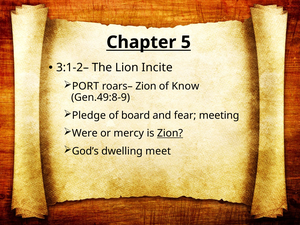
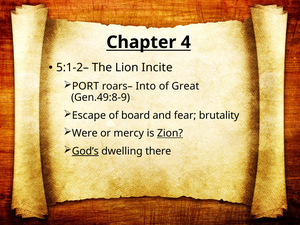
5: 5 -> 4
3:1-2–: 3:1-2– -> 5:1-2–
roars– Zion: Zion -> Into
Know: Know -> Great
Pledge: Pledge -> Escape
meeting: meeting -> brutality
God’s underline: none -> present
meet: meet -> there
